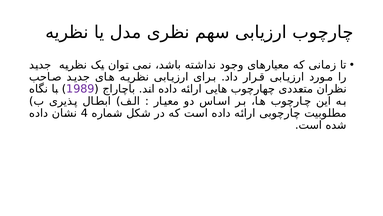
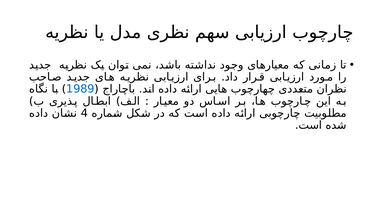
1989 colour: purple -> blue
